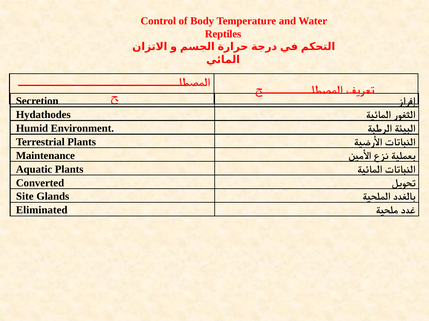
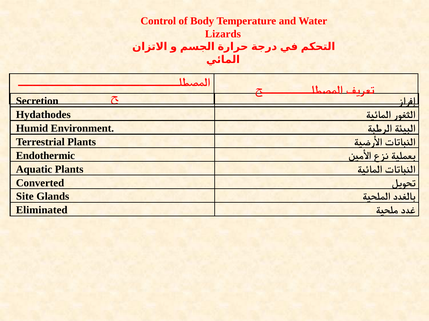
Reptiles: Reptiles -> Lizards
Maintenance: Maintenance -> Endothermic
